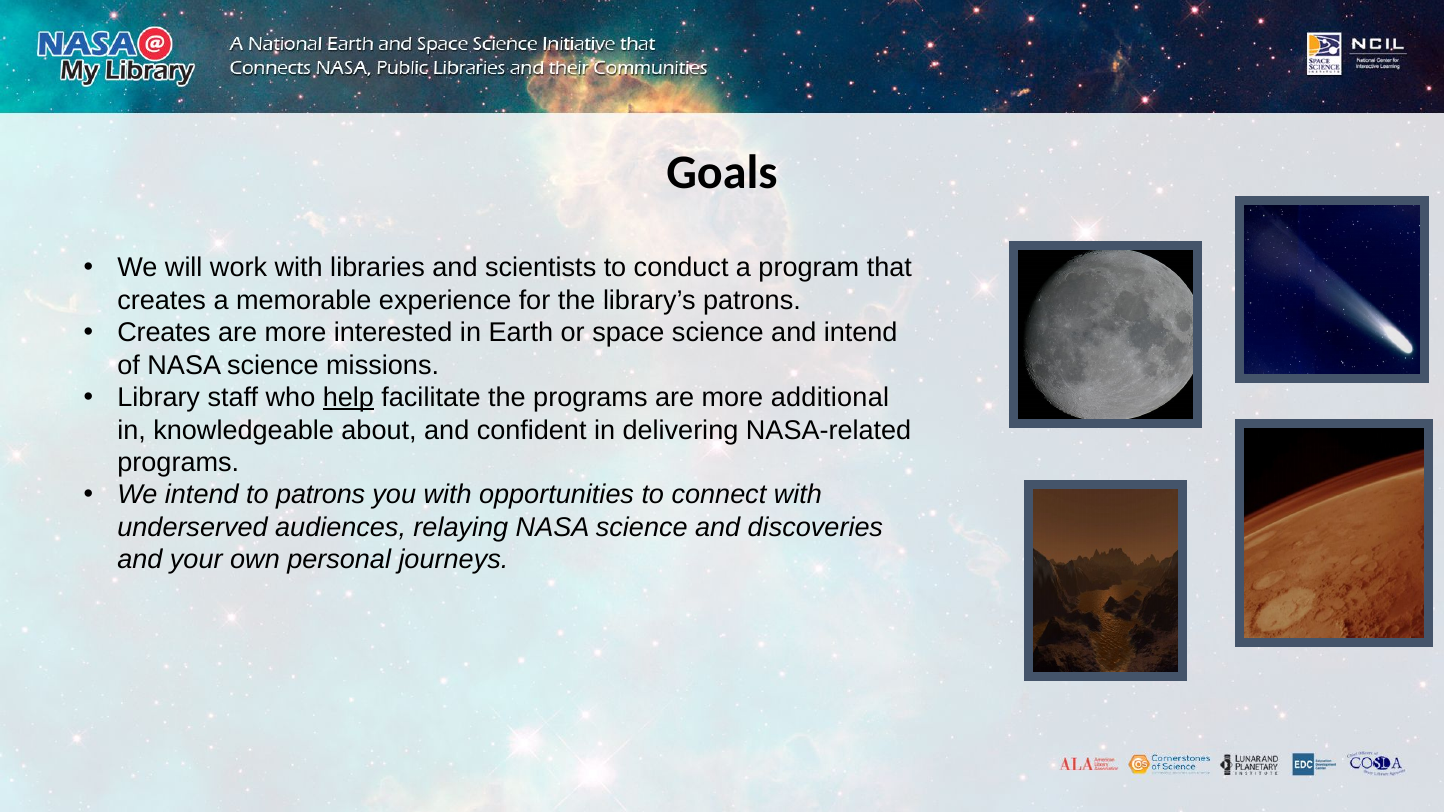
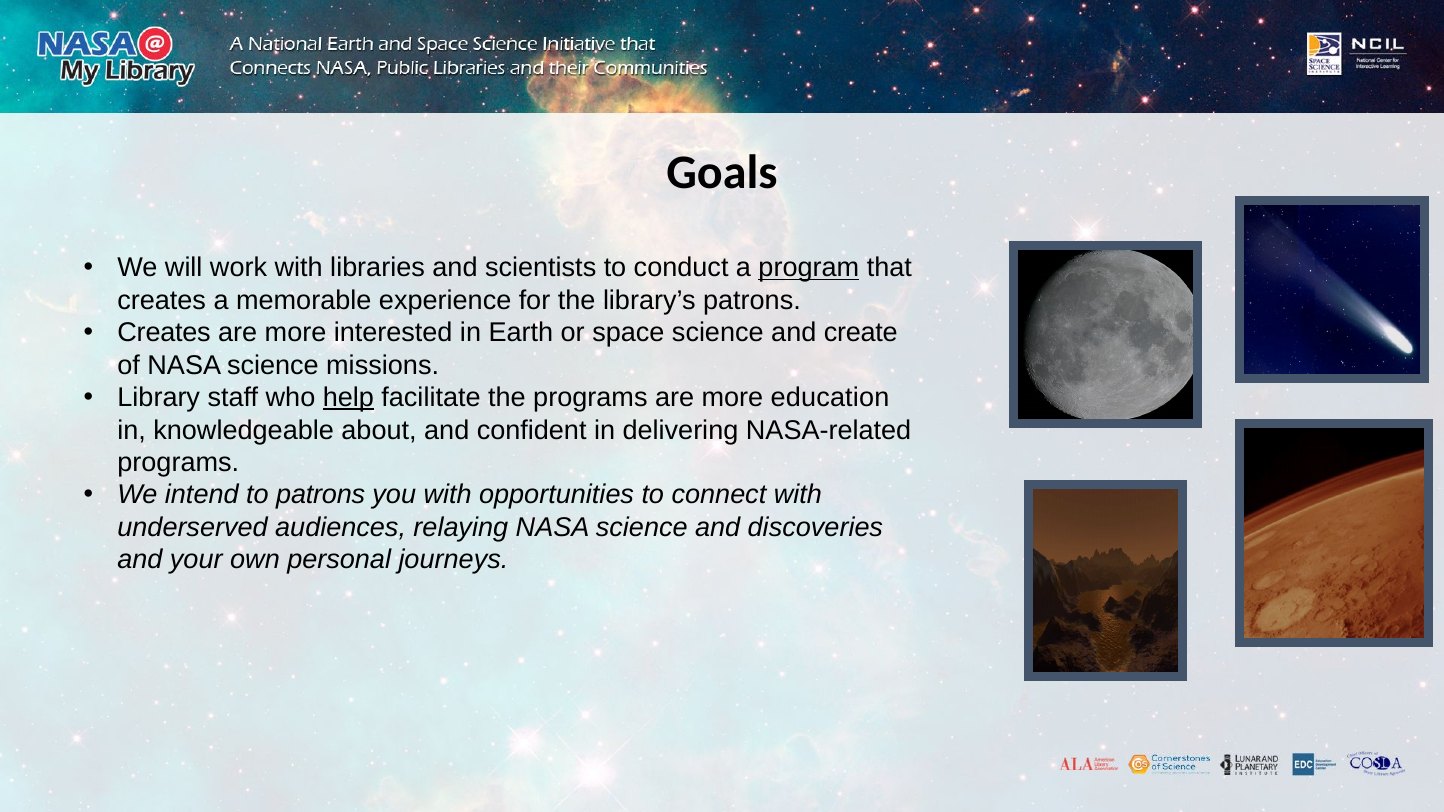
program underline: none -> present
and intend: intend -> create
additional: additional -> education
